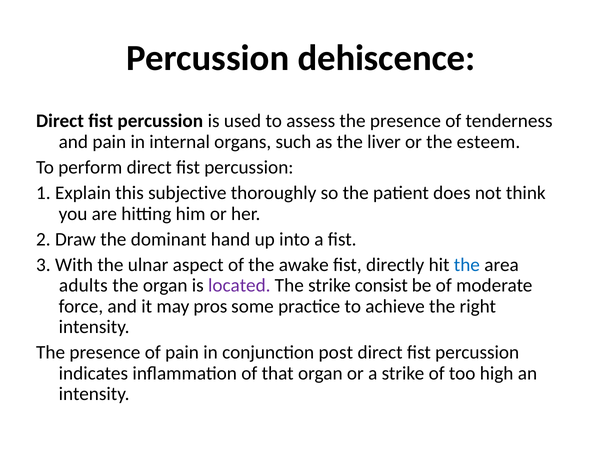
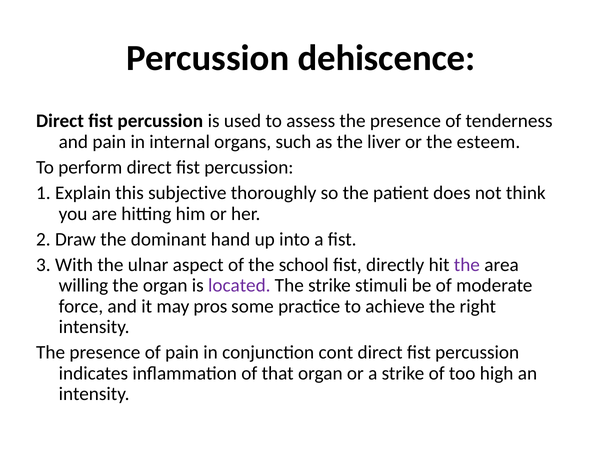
awake: awake -> school
the at (467, 265) colour: blue -> purple
adults: adults -> willing
consist: consist -> stimuli
post: post -> cont
